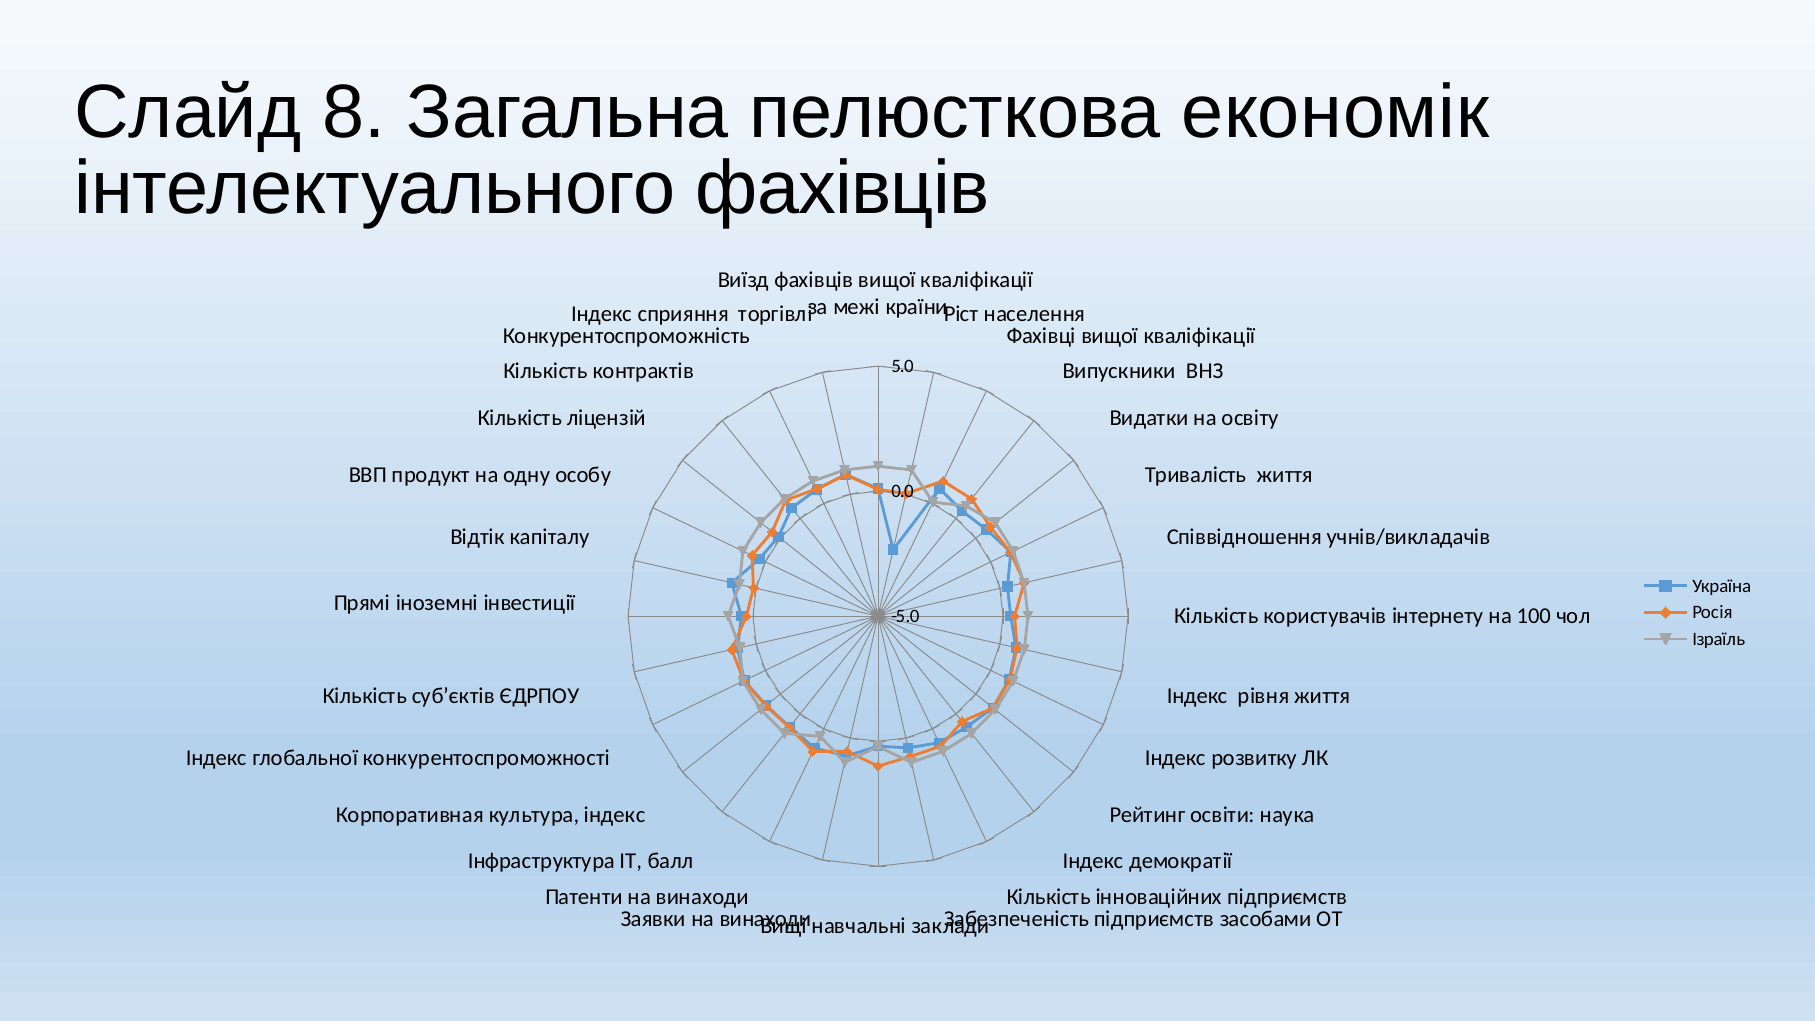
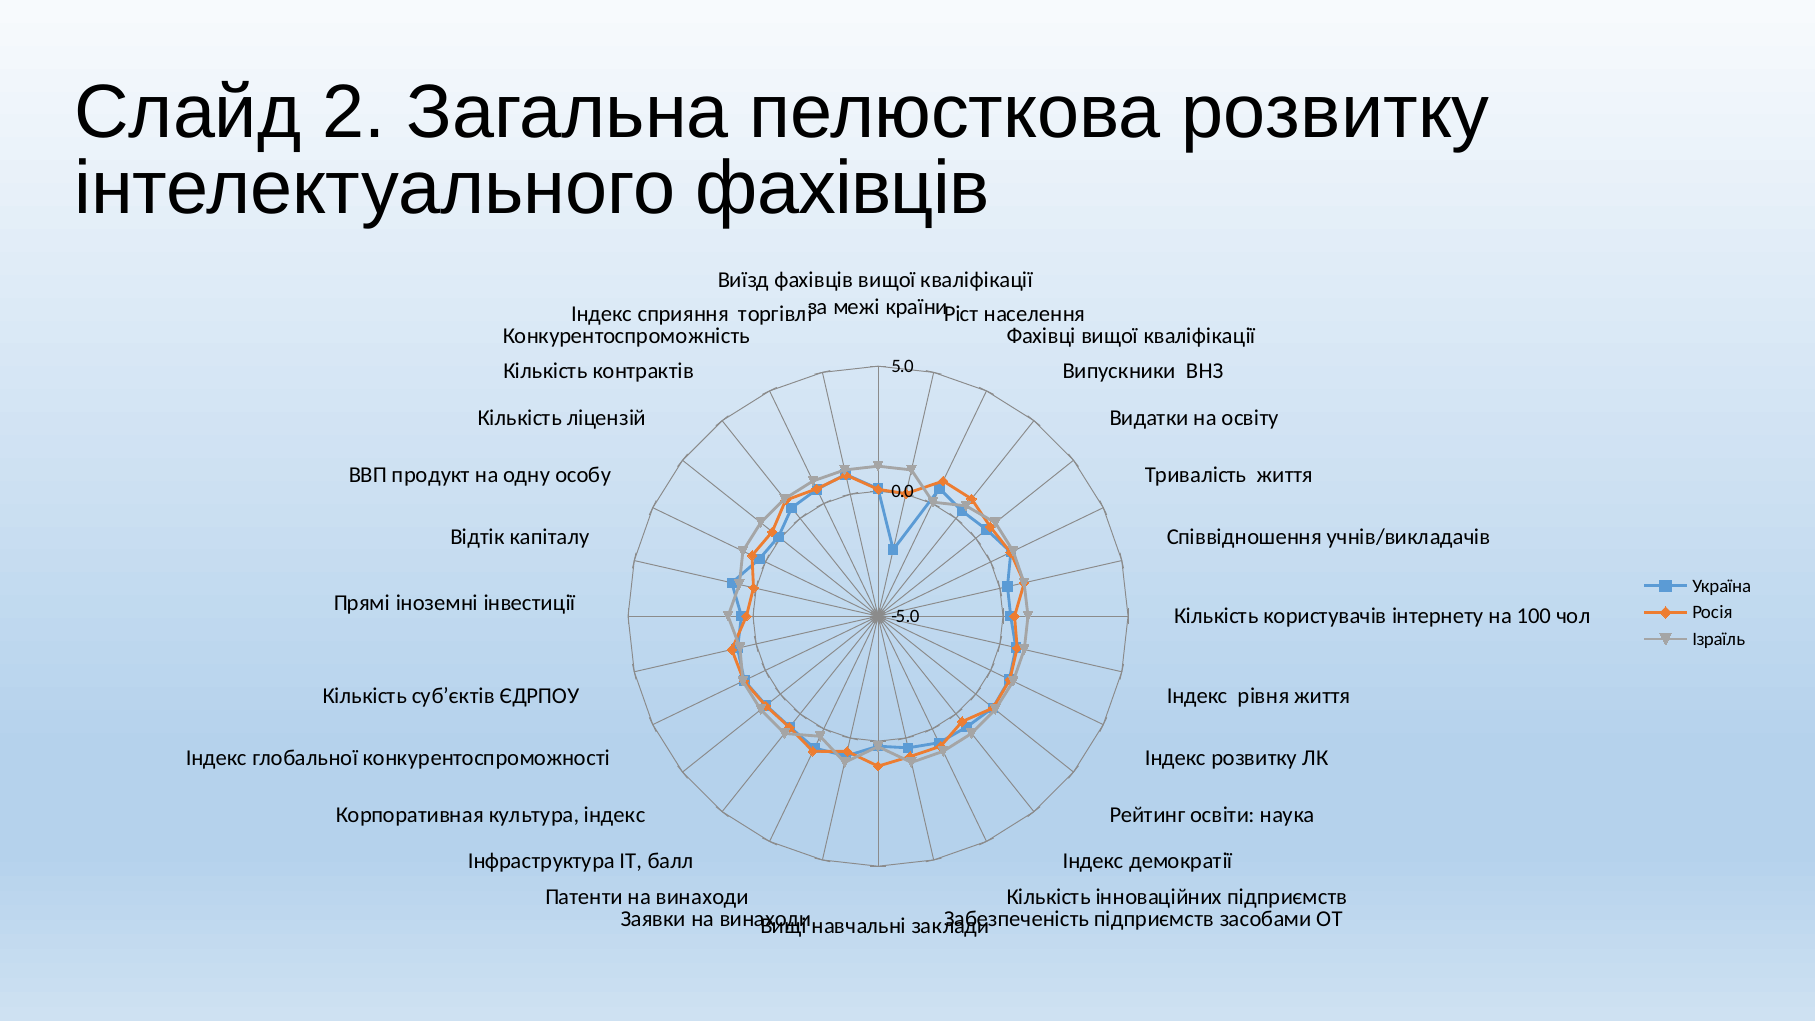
8: 8 -> 2
пелюсткова економік: економік -> розвитку
